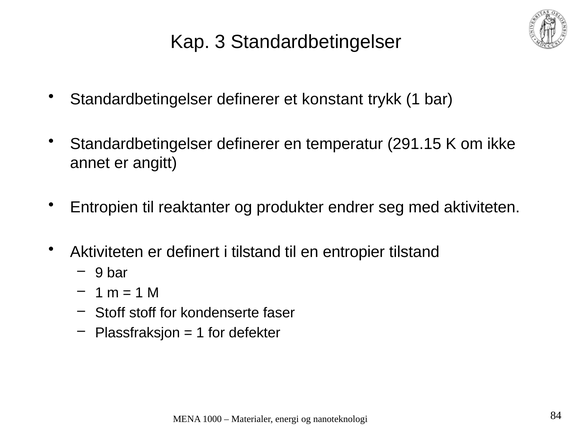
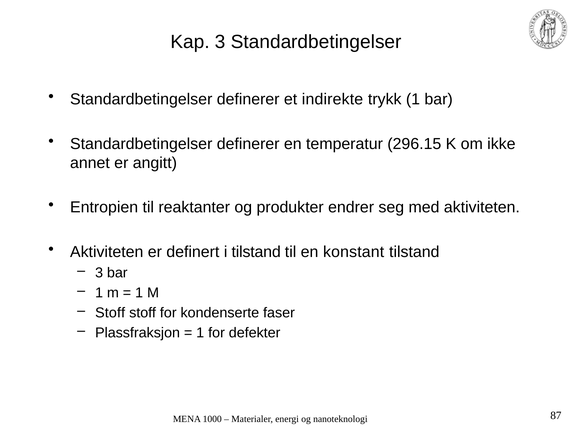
konstant: konstant -> indirekte
291.15: 291.15 -> 296.15
entropier: entropier -> konstant
9 at (99, 273): 9 -> 3
84: 84 -> 87
